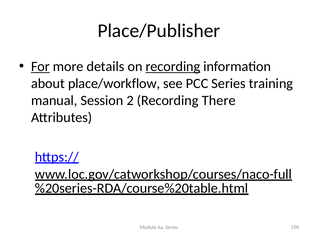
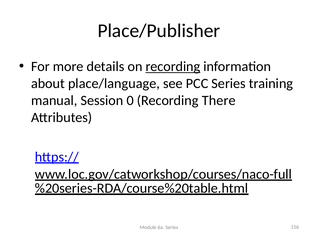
For underline: present -> none
place/workflow: place/workflow -> place/language
2: 2 -> 0
